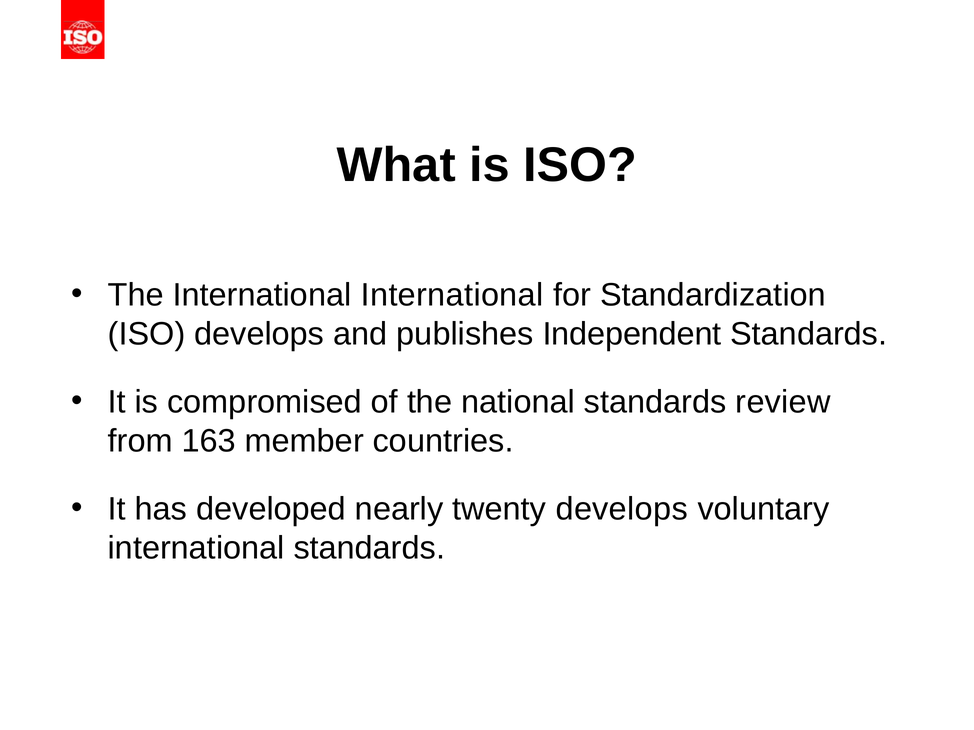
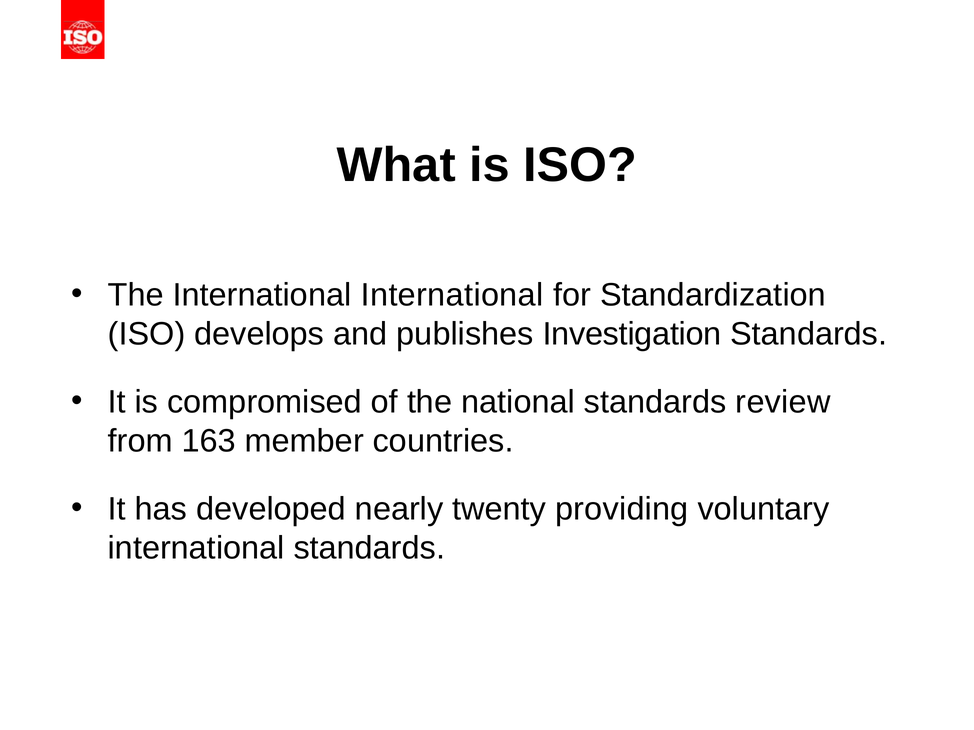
Independent: Independent -> Investigation
twenty develops: develops -> providing
